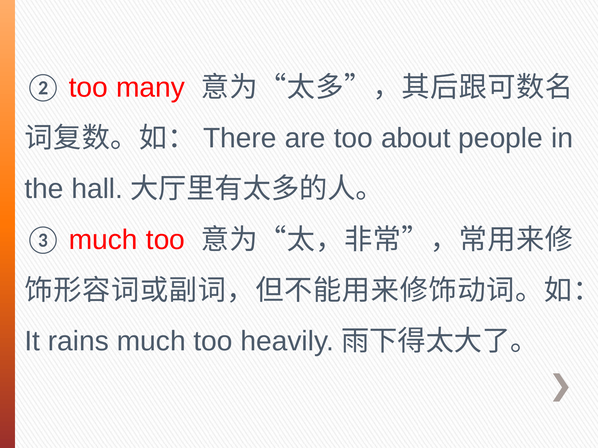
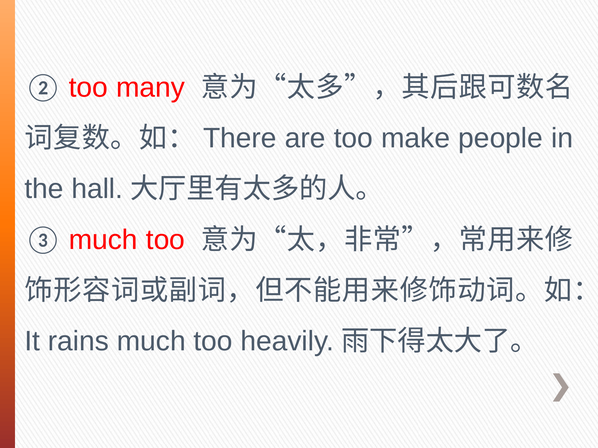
about: about -> make
